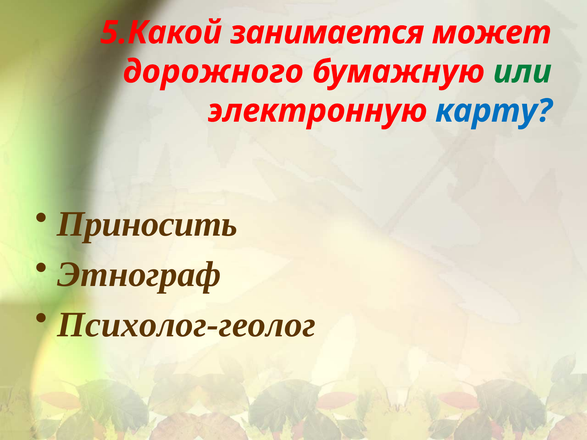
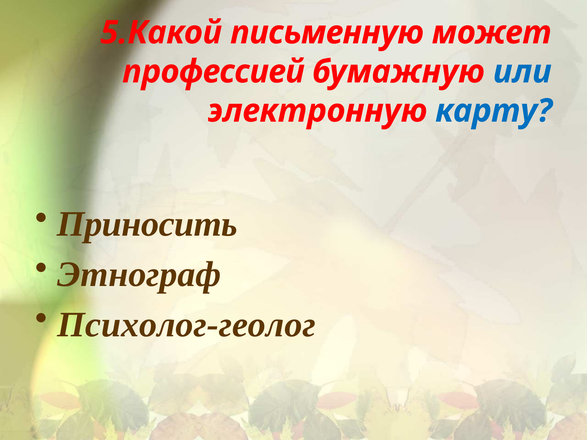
занимается: занимается -> письменную
дорожного: дорожного -> профессией
или colour: green -> blue
